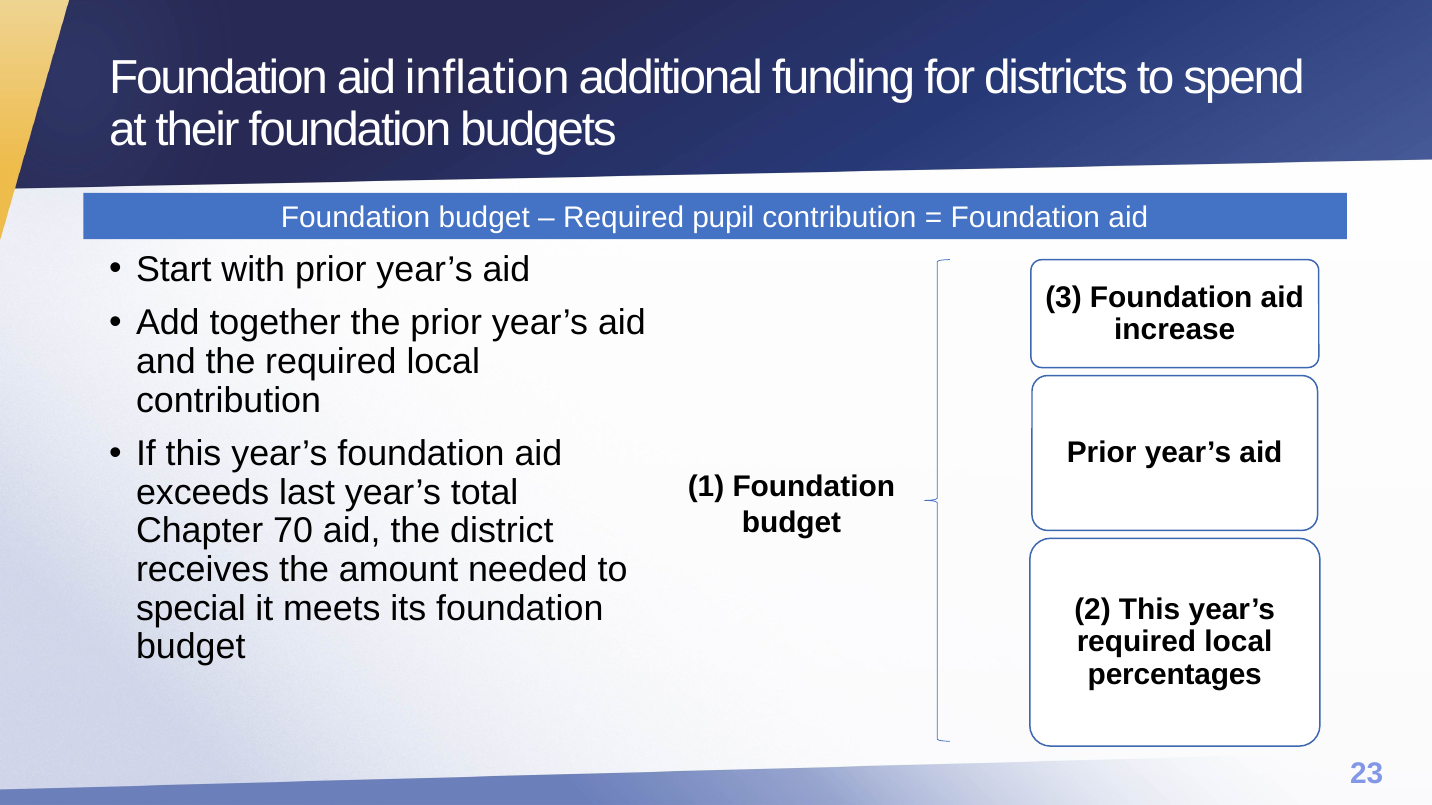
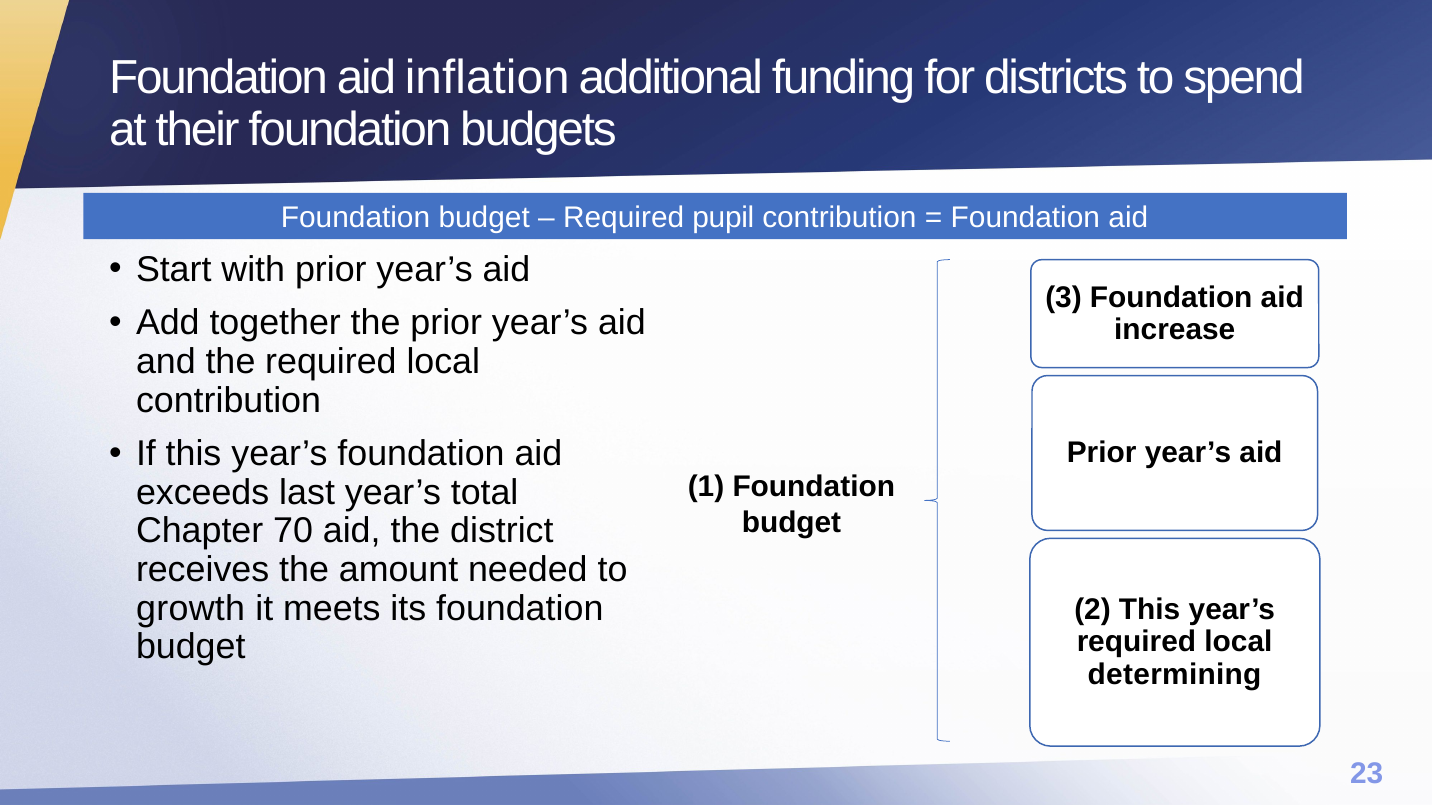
special: special -> growth
percentages: percentages -> determining
